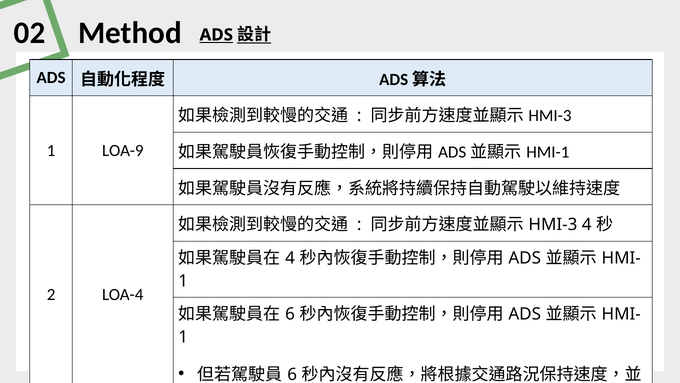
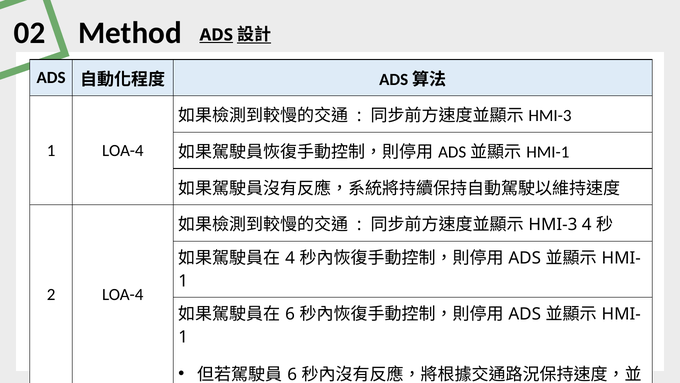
1 LOA-9: LOA-9 -> LOA-4
